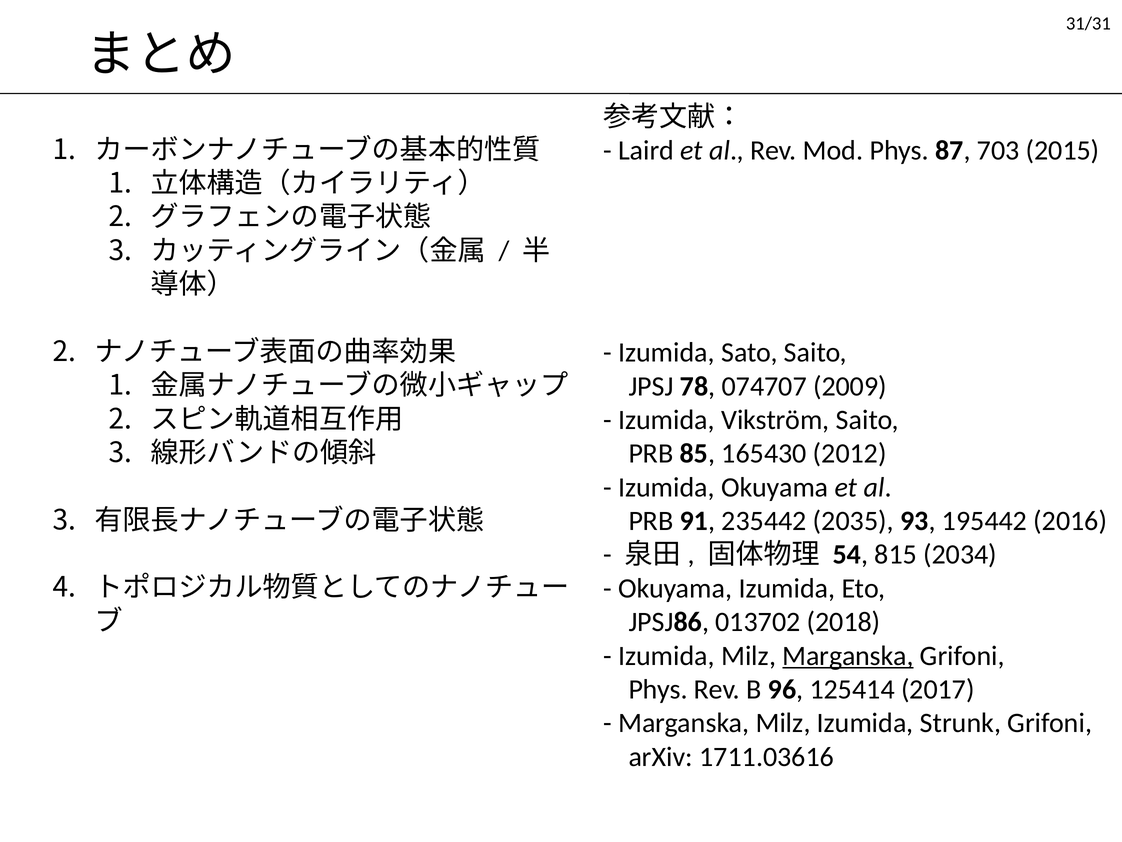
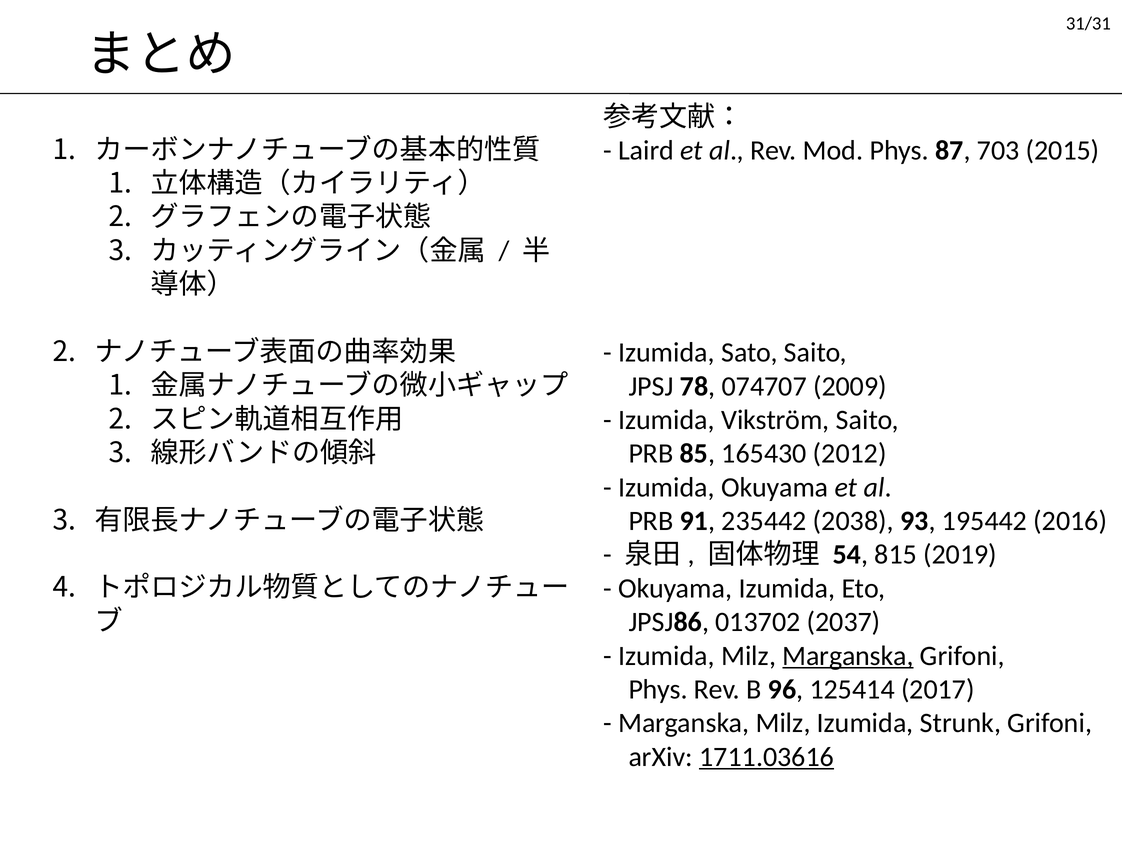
2035: 2035 -> 2038
2034: 2034 -> 2019
2018: 2018 -> 2037
1711.03616 underline: none -> present
